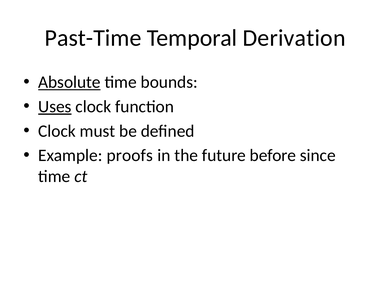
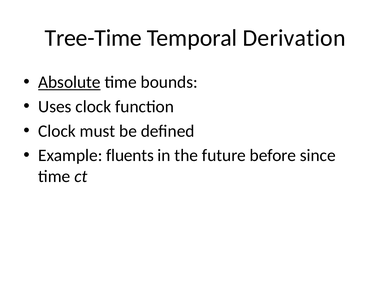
Past-Time: Past-Time -> Tree-Time
Uses underline: present -> none
proofs: proofs -> fluents
